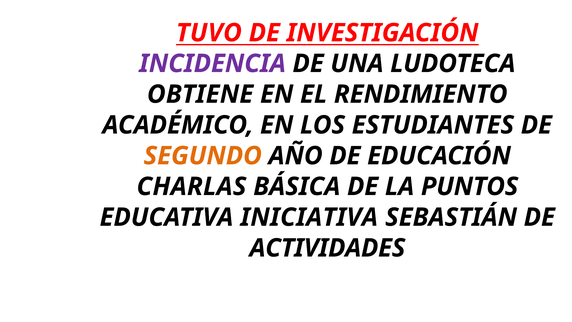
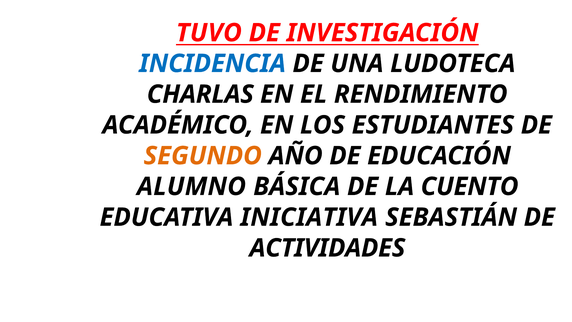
INCIDENCIA colour: purple -> blue
OBTIENE: OBTIENE -> CHARLAS
CHARLAS: CHARLAS -> ALUMNO
PUNTOS: PUNTOS -> CUENTO
